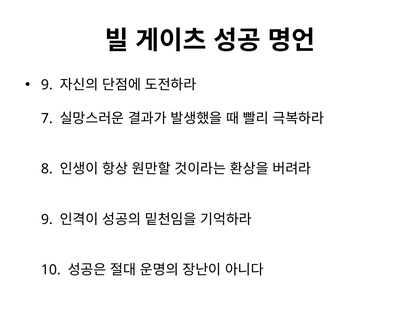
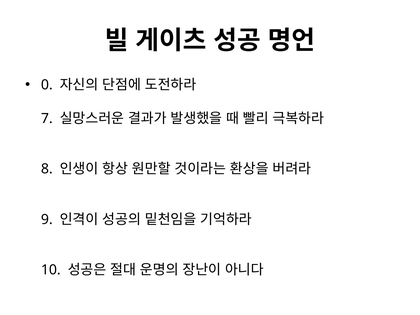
9 at (47, 85): 9 -> 0
